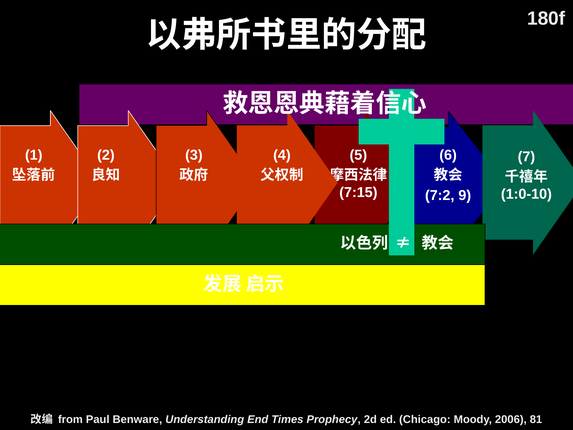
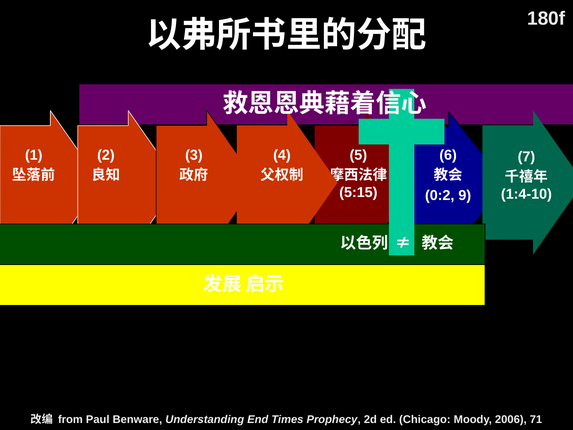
7:15: 7:15 -> 5:15
1:0-10: 1:0-10 -> 1:4-10
7:2: 7:2 -> 0:2
81: 81 -> 71
